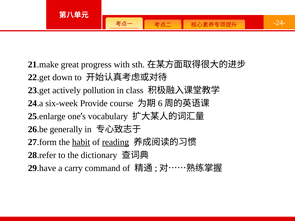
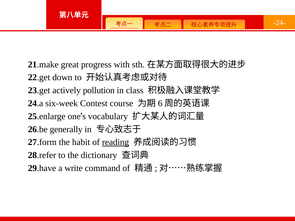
Provide: Provide -> Contest
habit underline: present -> none
carry: carry -> write
